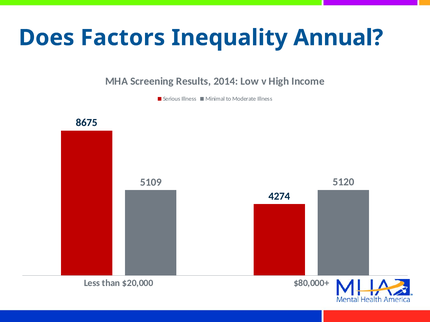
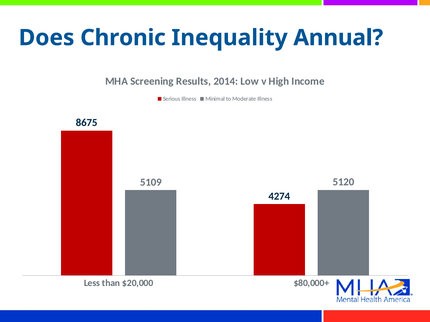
Factors: Factors -> Chronic
